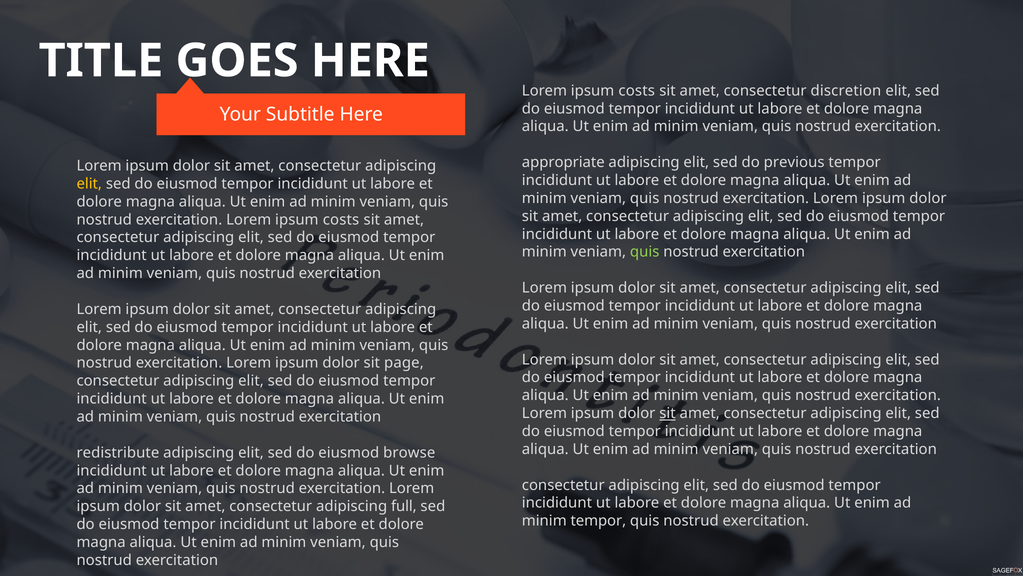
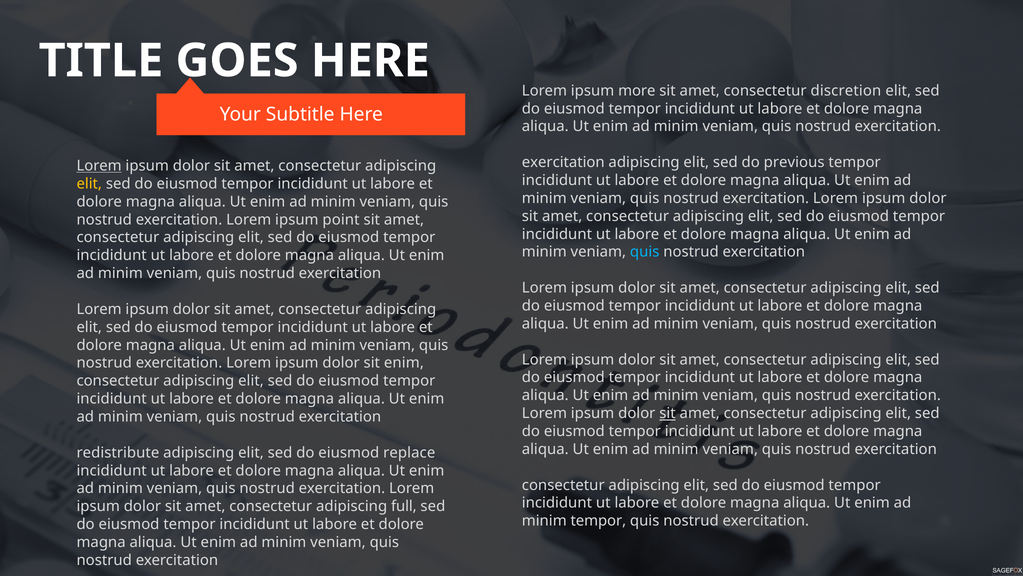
costs at (637, 91): costs -> more
appropriate at (563, 162): appropriate -> exercitation
Lorem at (99, 166) underline: none -> present
costs at (341, 219): costs -> point
quis at (645, 252) colour: light green -> light blue
sit page: page -> enim
browse: browse -> replace
